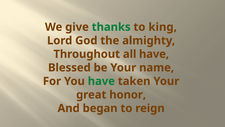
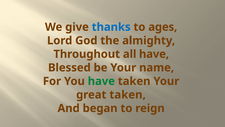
thanks colour: green -> blue
king: king -> ages
great honor: honor -> taken
